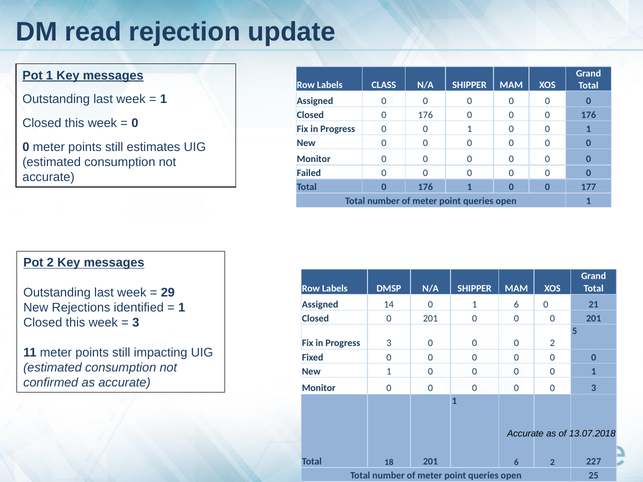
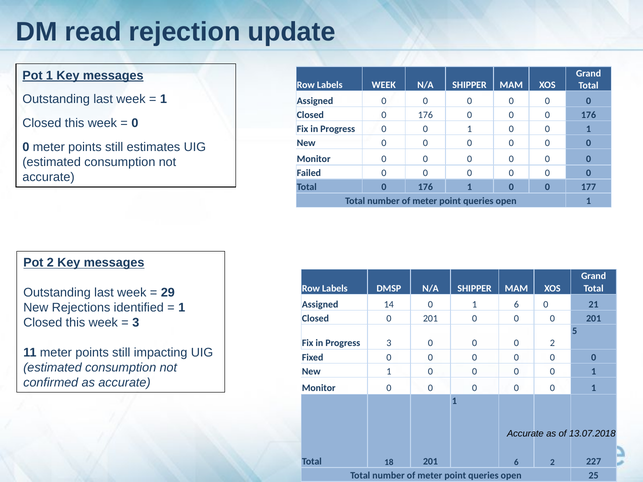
Labels CLASS: CLASS -> WEEK
3 at (594, 388): 3 -> 1
